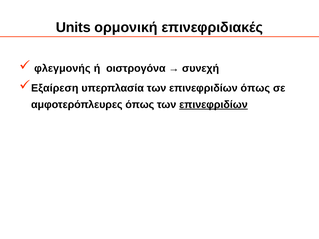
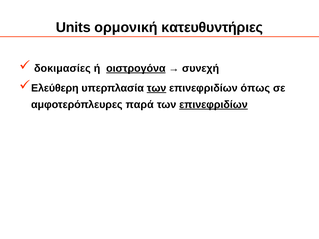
επινεφριδιακές: επινεφριδιακές -> κατευθυντήριες
φλεγμονής: φλεγμονής -> δοκιμασίες
οιστρογόνα underline: none -> present
Εξαίρεση: Εξαίρεση -> Ελεύθερη
των at (157, 88) underline: none -> present
αμφοτερόπλευρες όπως: όπως -> παρά
